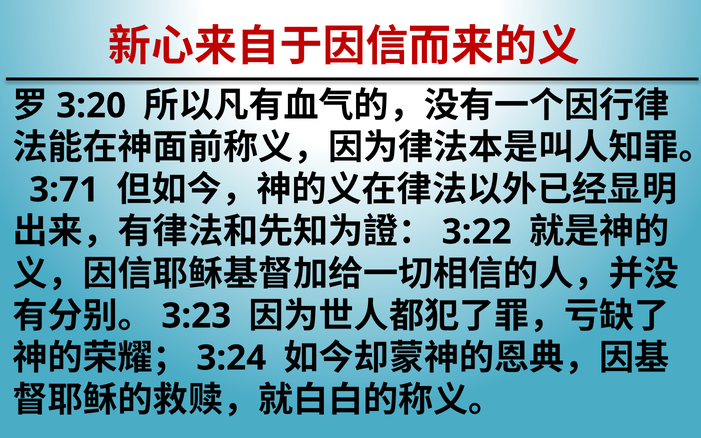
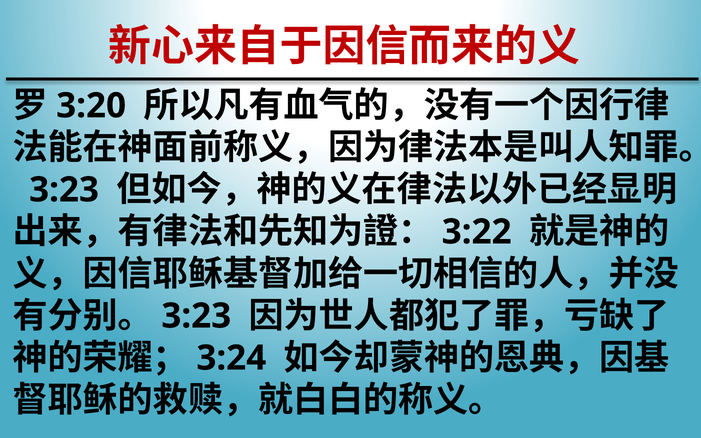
3:71 at (64, 190): 3:71 -> 3:23
